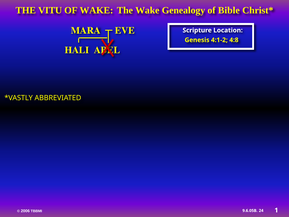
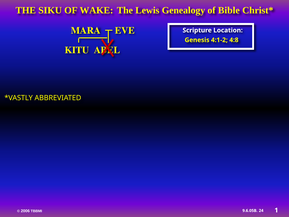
VITU: VITU -> SIKU
The Wake: Wake -> Lewis
HALI: HALI -> KITU
